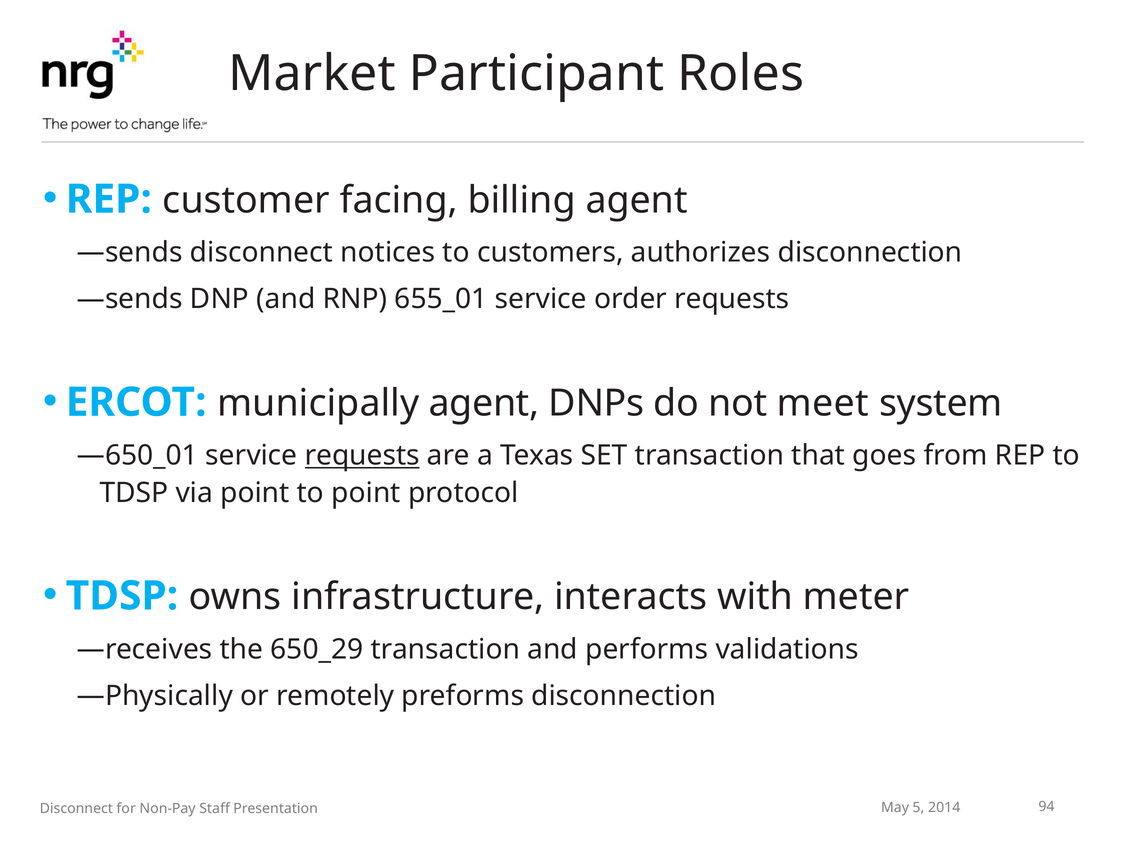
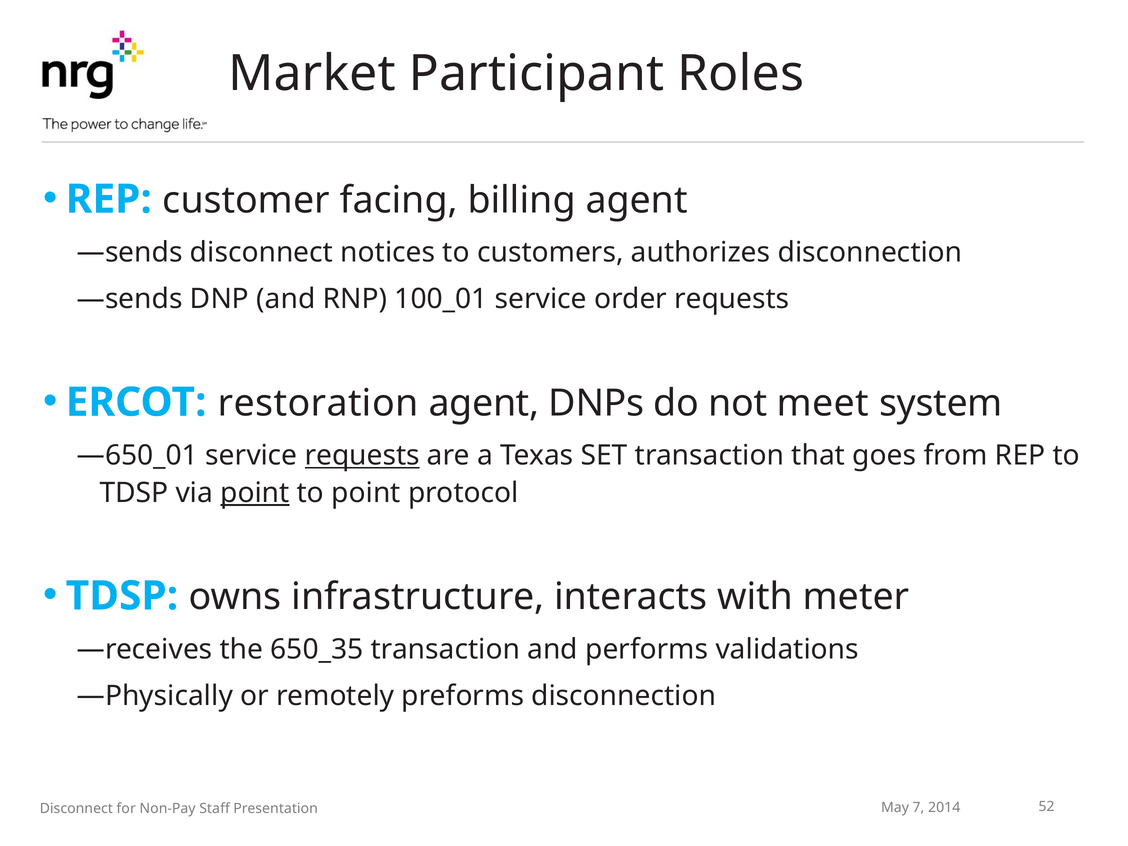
655_01: 655_01 -> 100_01
municipally: municipally -> restoration
point at (255, 493) underline: none -> present
650_29: 650_29 -> 650_35
5: 5 -> 7
94: 94 -> 52
